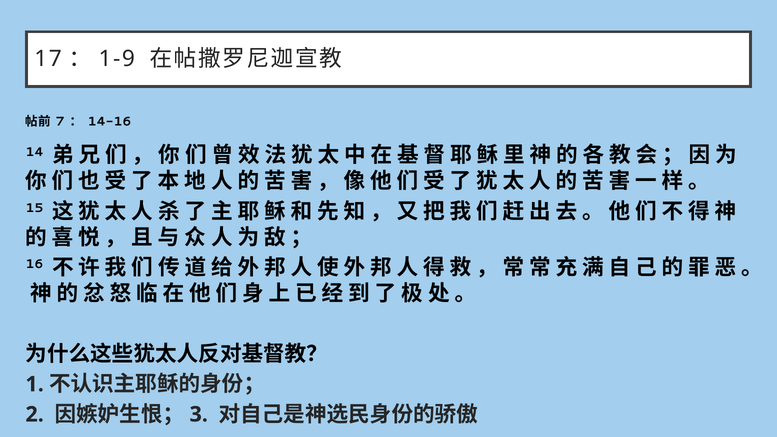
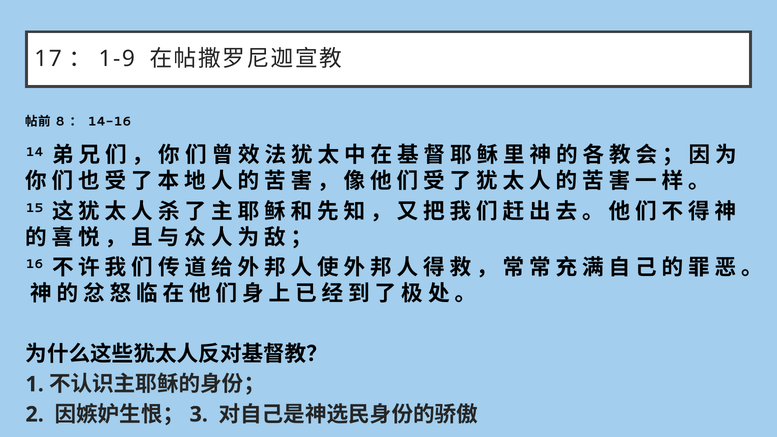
7: 7 -> 8
